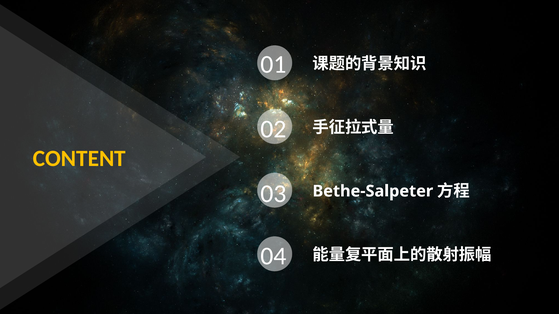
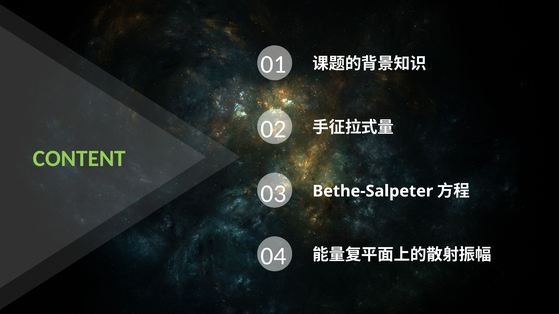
CONTENT colour: yellow -> light green
